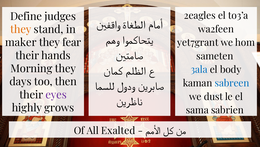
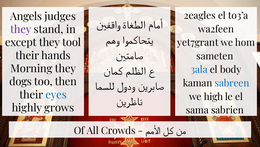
Define: Define -> Angels
they at (21, 29) colour: orange -> purple
maker: maker -> except
fear: fear -> tool
days: days -> dogs
eyes colour: purple -> blue
dust: dust -> high
Exalted: Exalted -> Crowds
